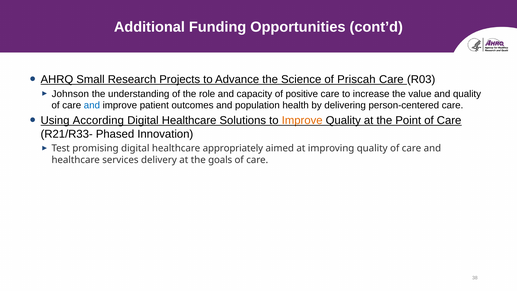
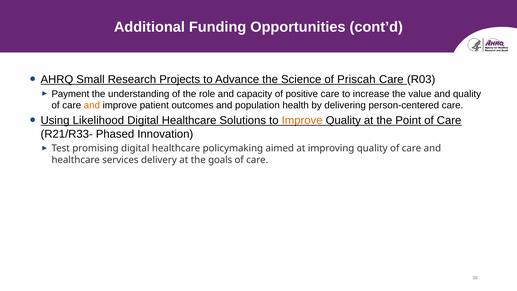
Johnson: Johnson -> Payment
and at (92, 105) colour: blue -> orange
According: According -> Likelihood
appropriately: appropriately -> policymaking
